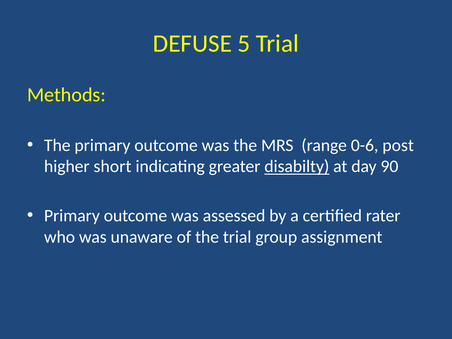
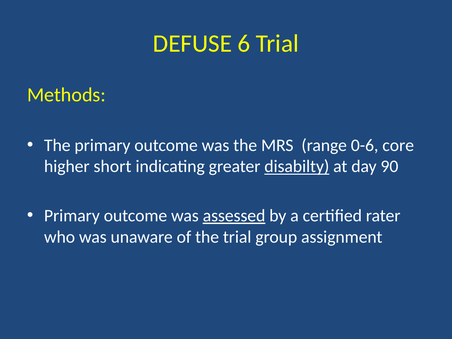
5: 5 -> 6
post: post -> core
assessed underline: none -> present
